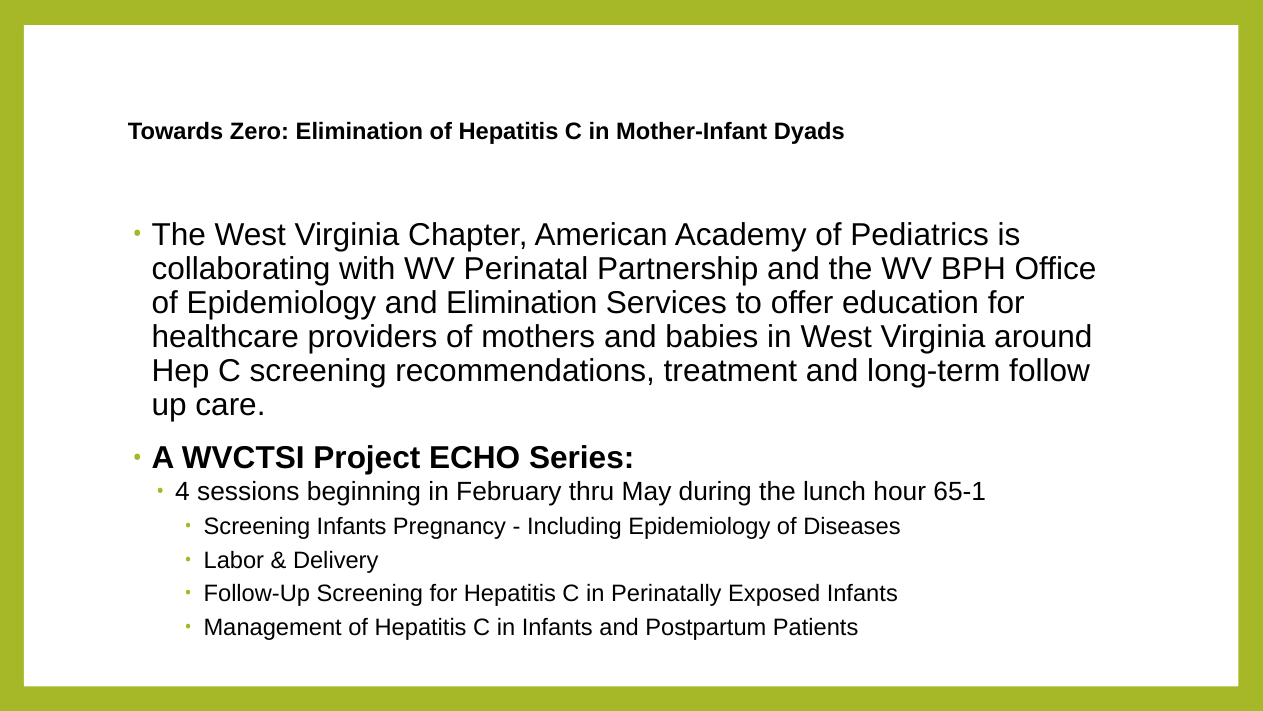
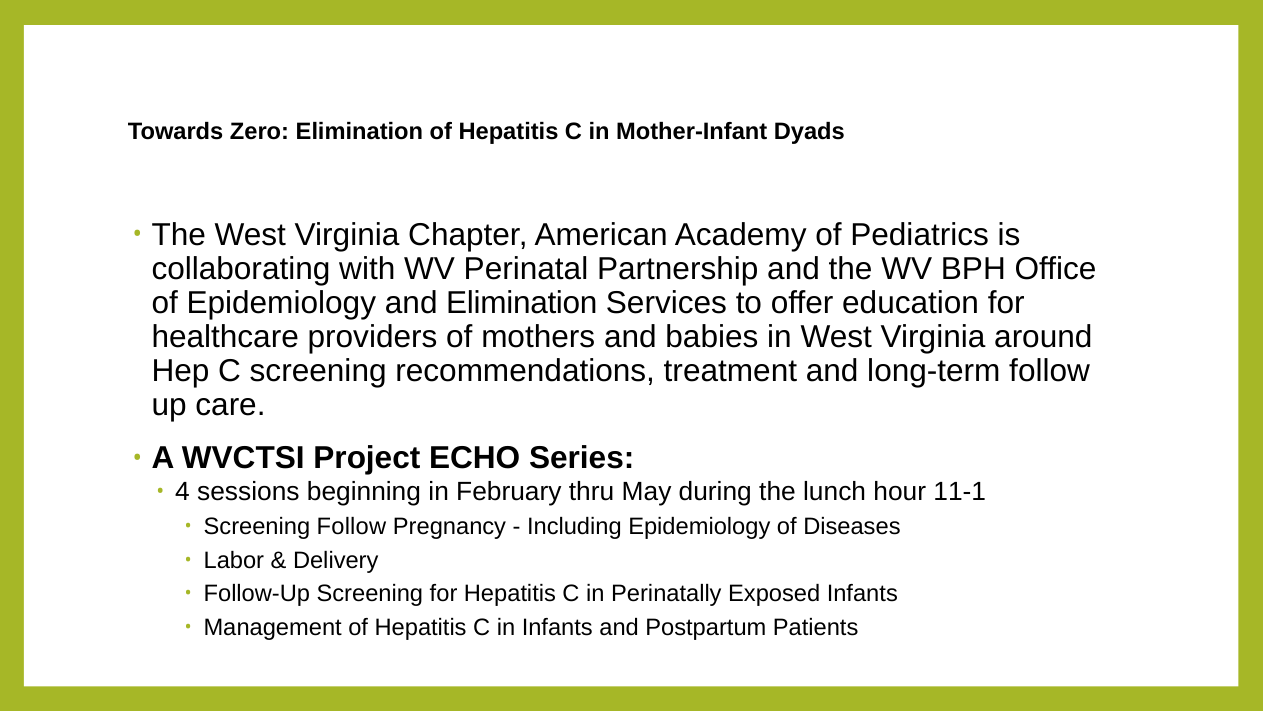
65-1: 65-1 -> 11-1
Screening Infants: Infants -> Follow
